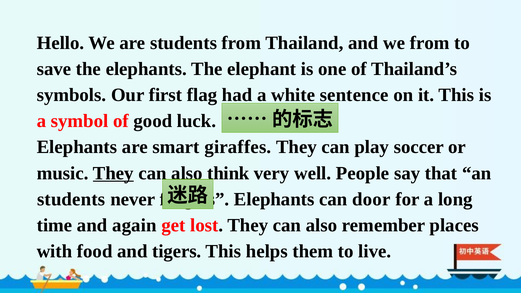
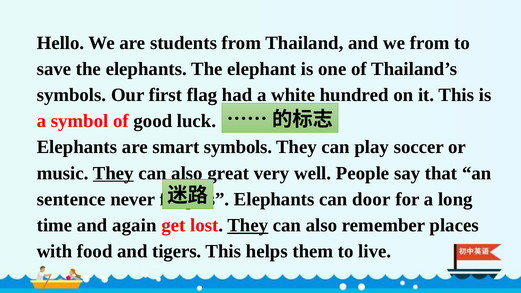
sentence: sentence -> hundred
smart giraffes: giraffes -> symbols
think: think -> great
students at (71, 199): students -> sentence
They at (248, 225) underline: none -> present
